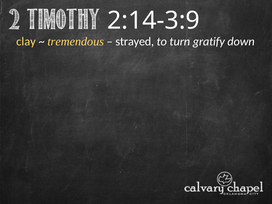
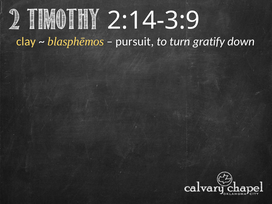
tremendous: tremendous -> blasphēmos
strayed: strayed -> pursuit
